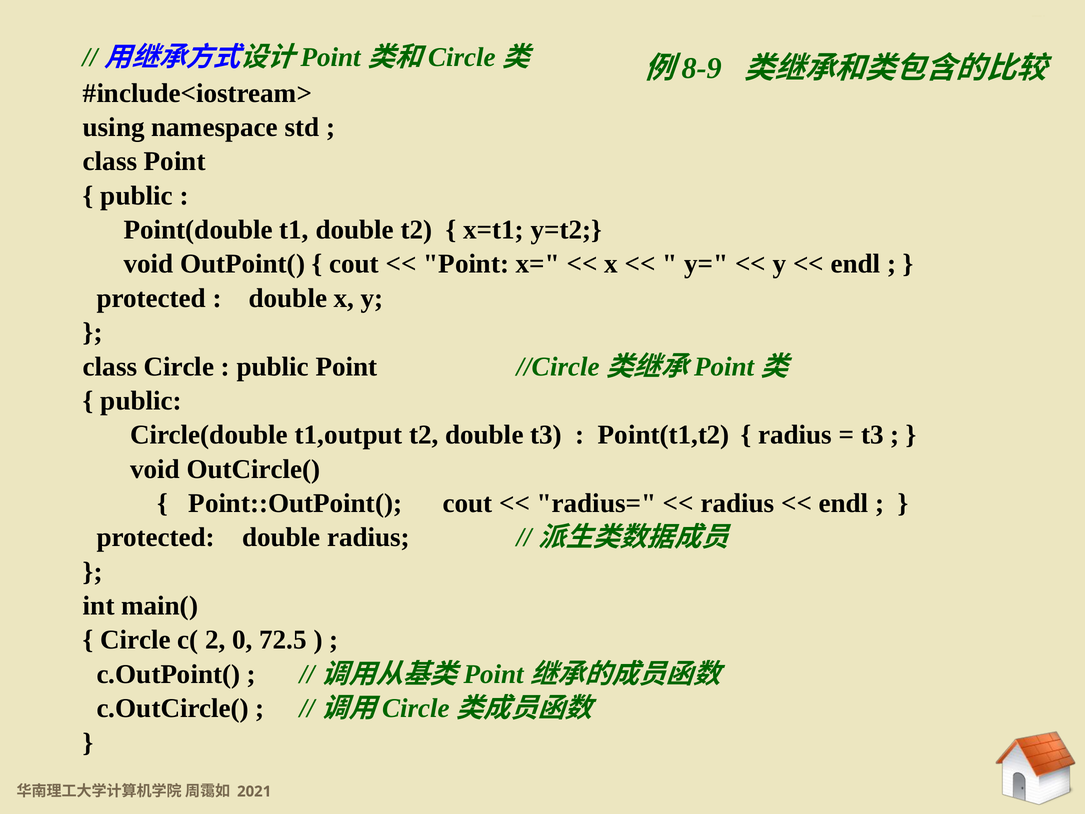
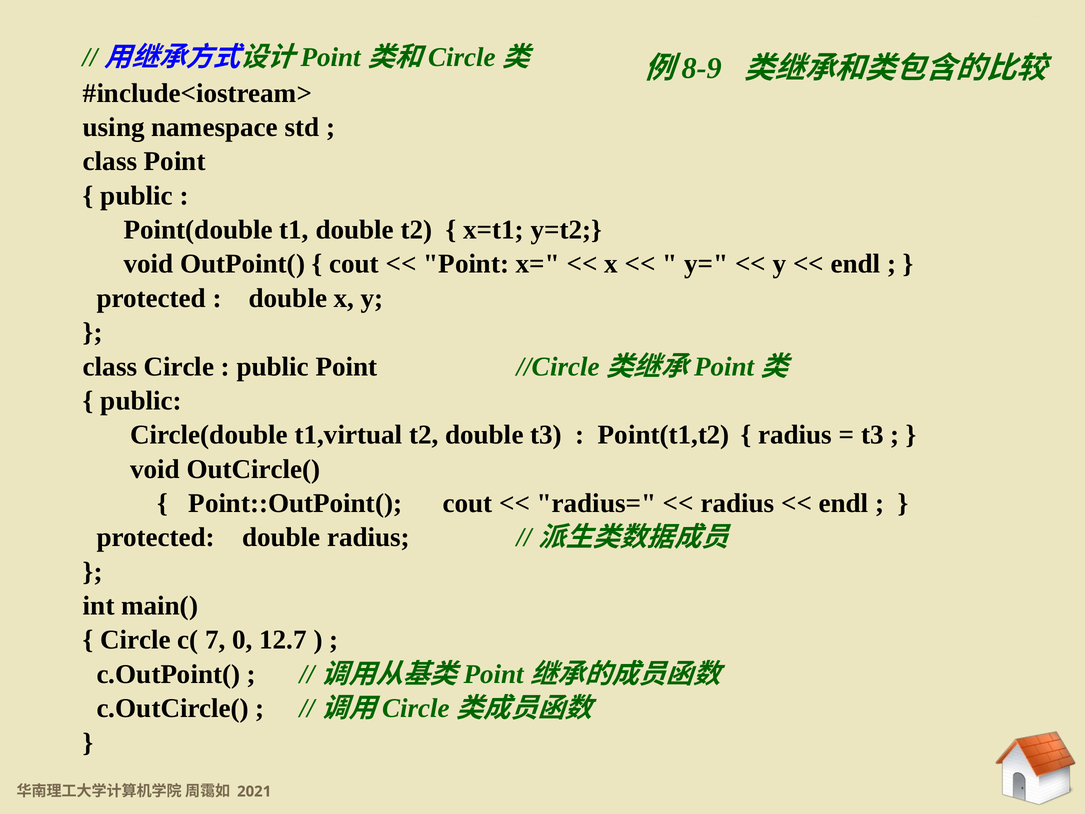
t1,output: t1,output -> t1,virtual
2: 2 -> 7
72.5: 72.5 -> 12.7
